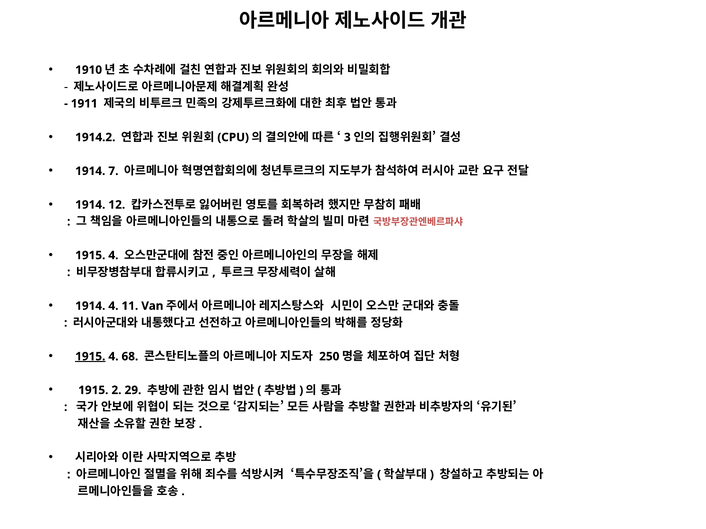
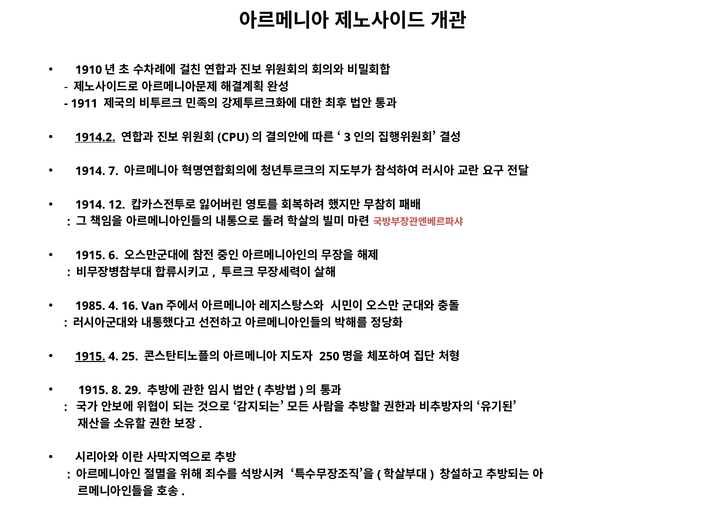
1914.2 underline: none -> present
4 at (113, 256): 4 -> 6
1914 at (90, 306): 1914 -> 1985
11: 11 -> 16
68: 68 -> 25
2: 2 -> 8
